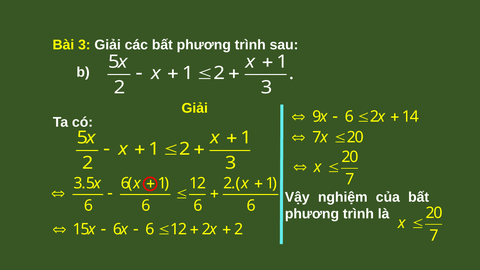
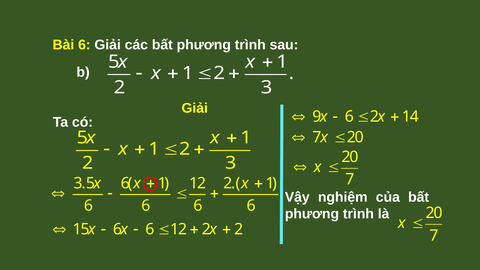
Bài 3: 3 -> 6
